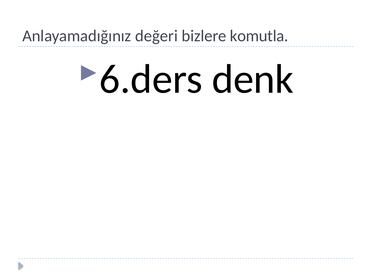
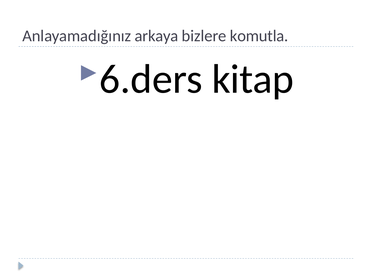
değeri: değeri -> arkaya
denk: denk -> kitap
